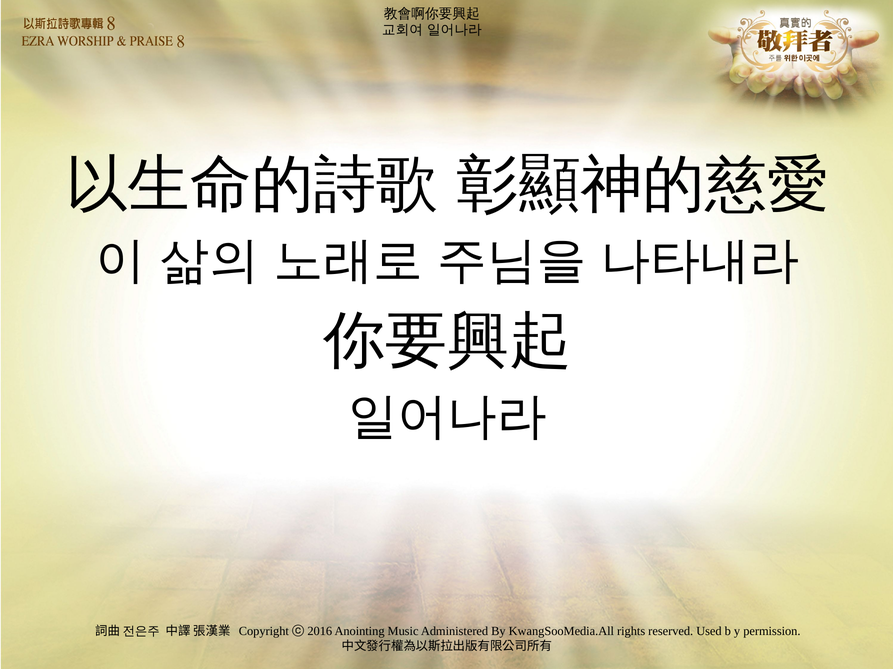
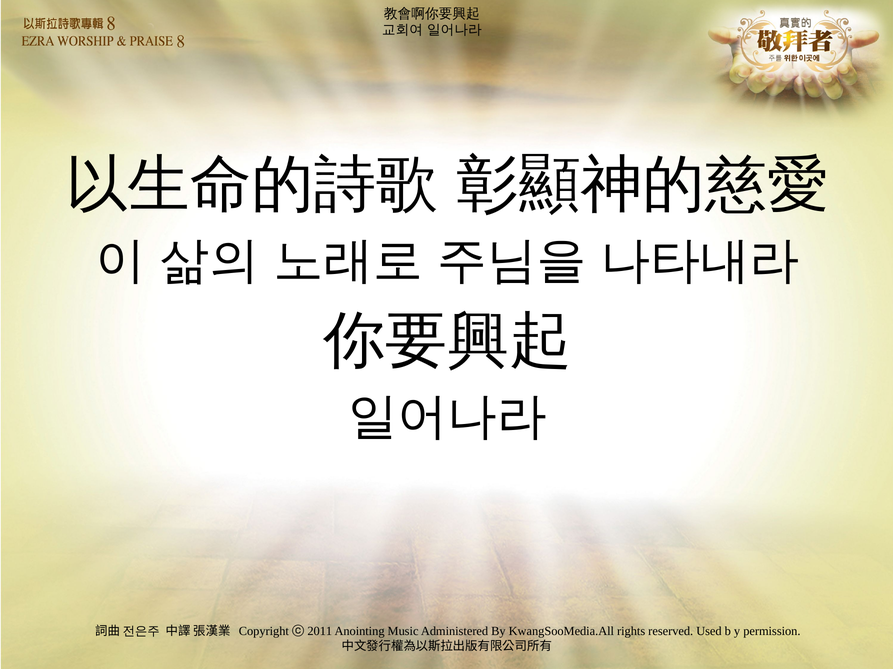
2016: 2016 -> 2011
